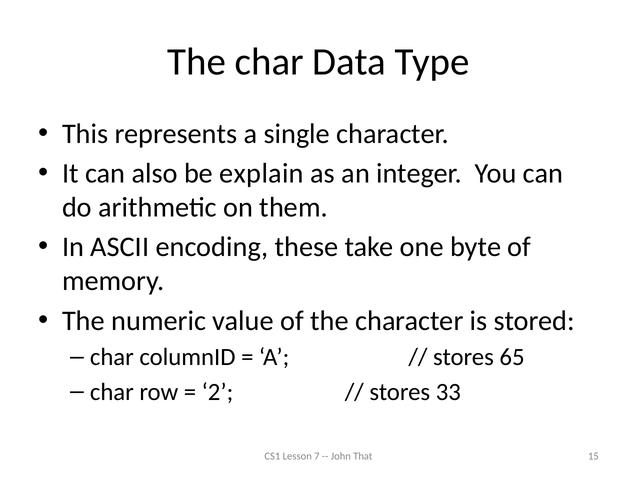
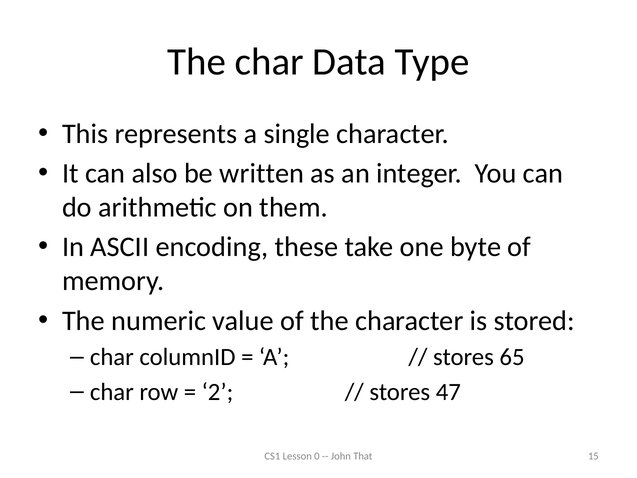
explain: explain -> written
33: 33 -> 47
7: 7 -> 0
